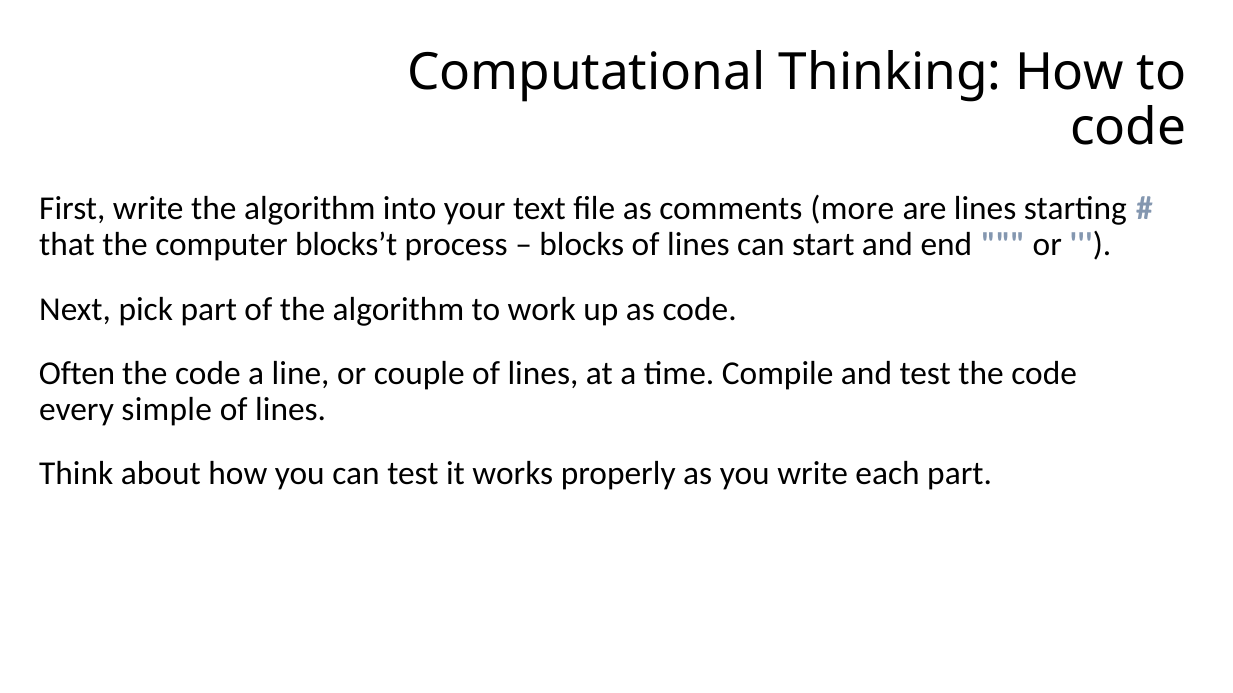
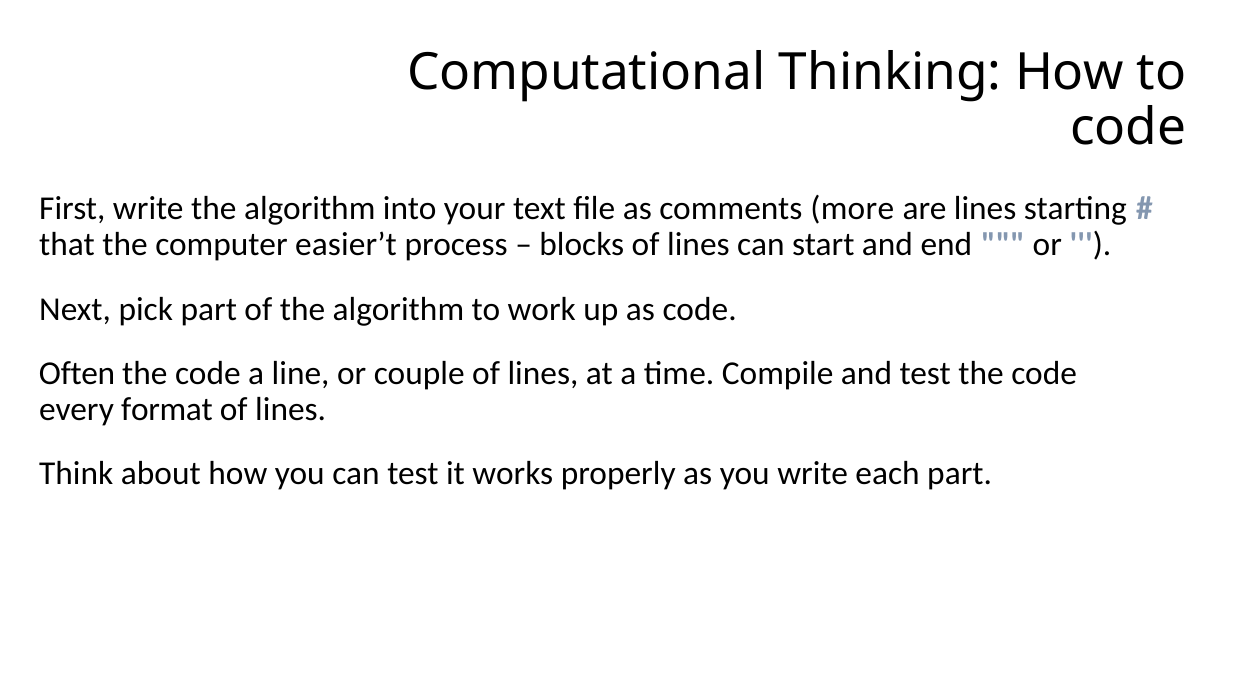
blocks’t: blocks’t -> easier’t
simple: simple -> format
